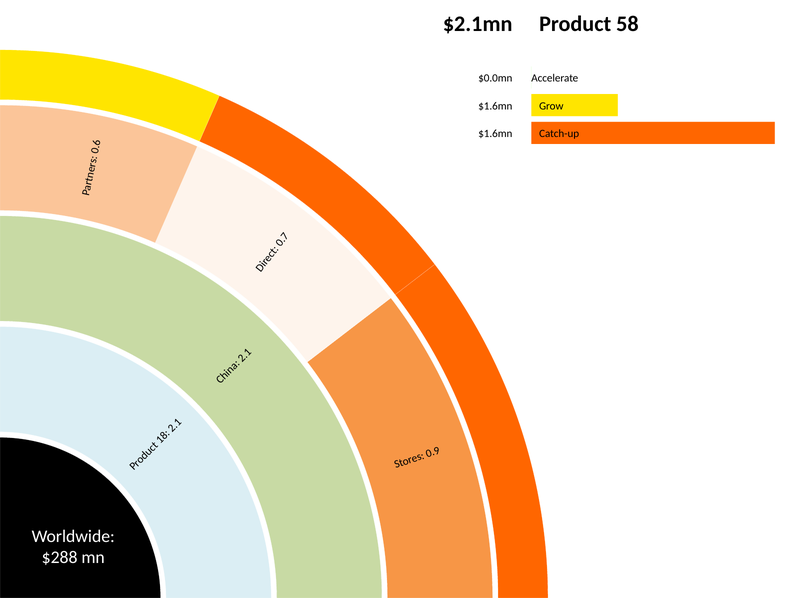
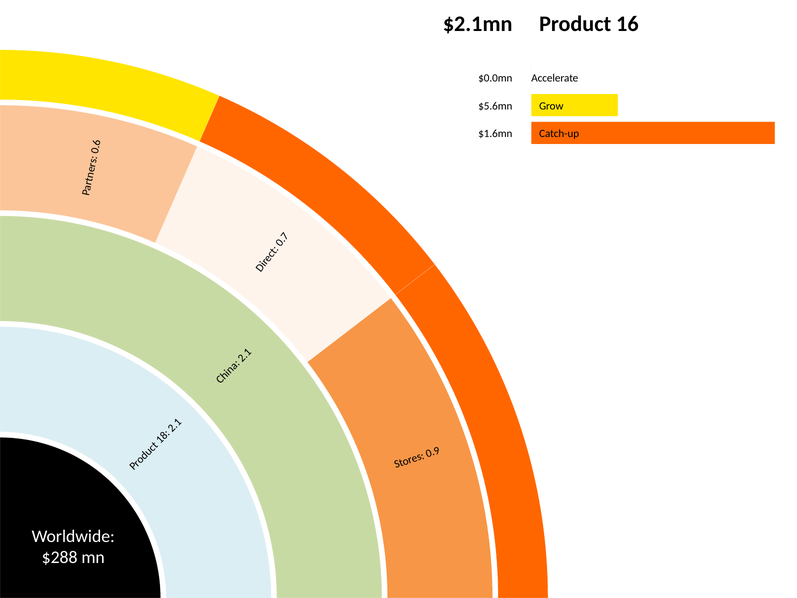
58: 58 -> 16
$1.6mn at (495, 106): $1.6mn -> $5.6mn
